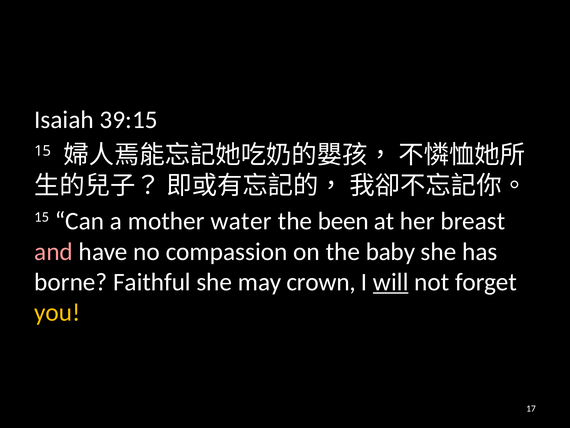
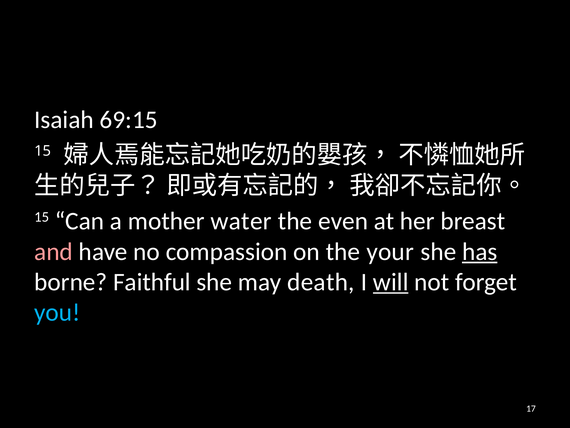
39:15: 39:15 -> 69:15
been: been -> even
baby: baby -> your
has underline: none -> present
crown: crown -> death
you colour: yellow -> light blue
